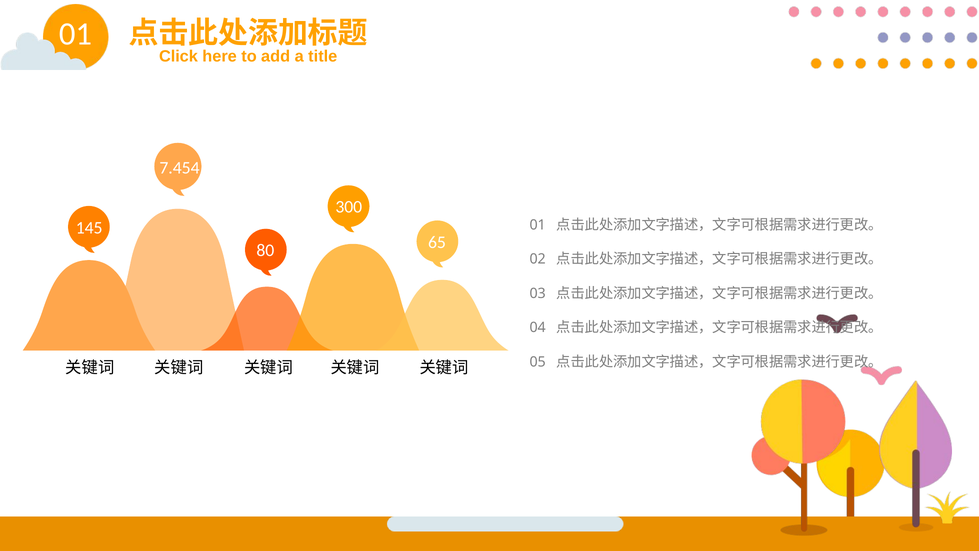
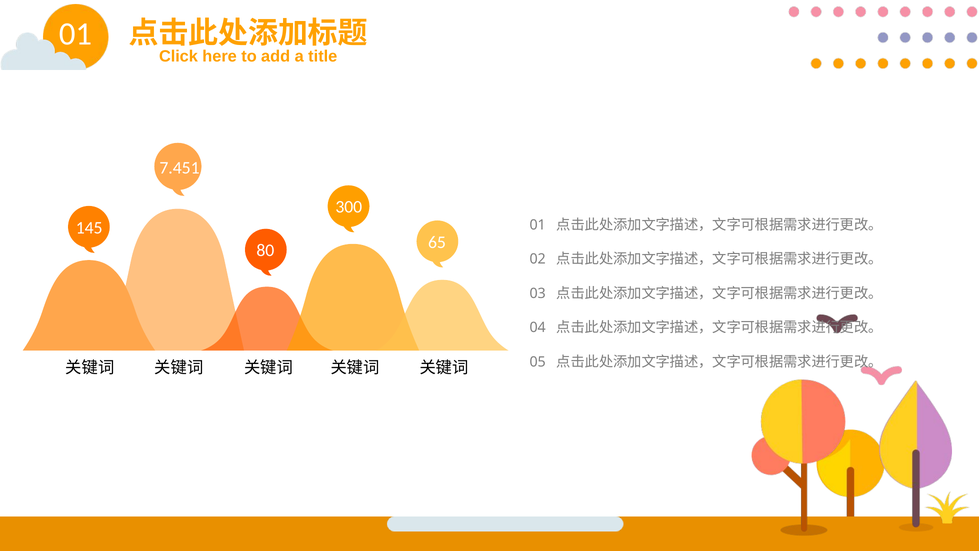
7.454: 7.454 -> 7.451
